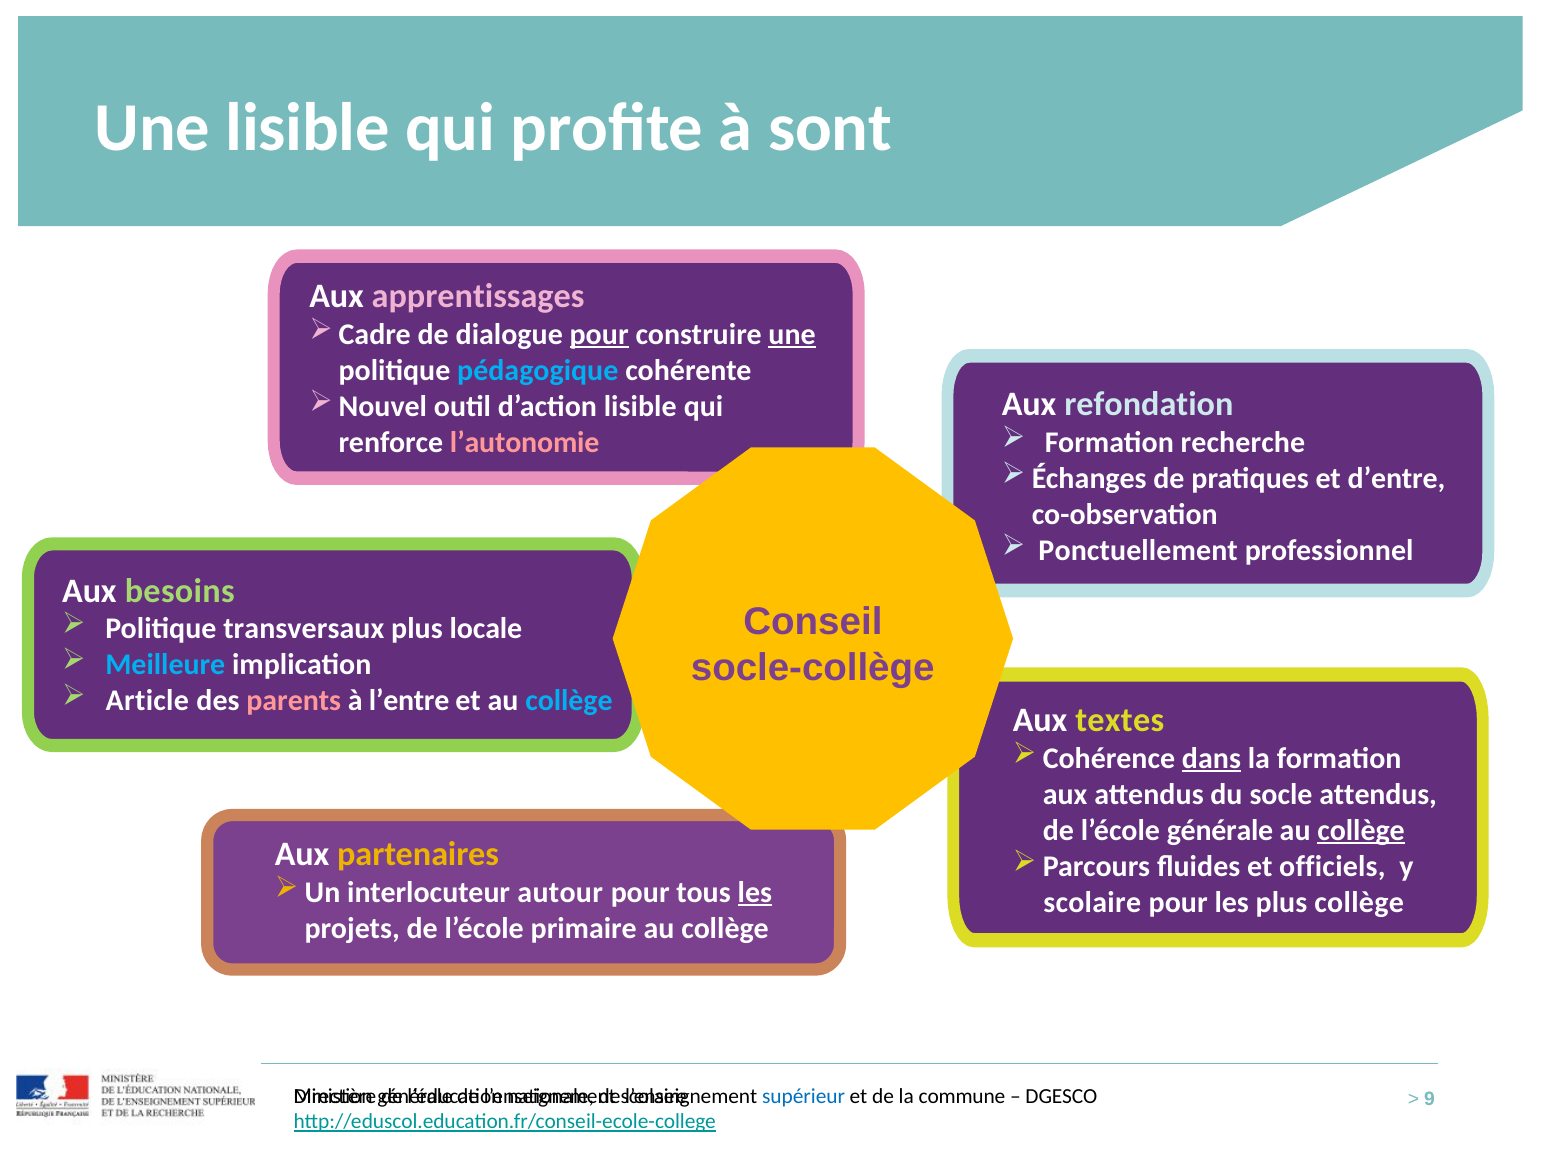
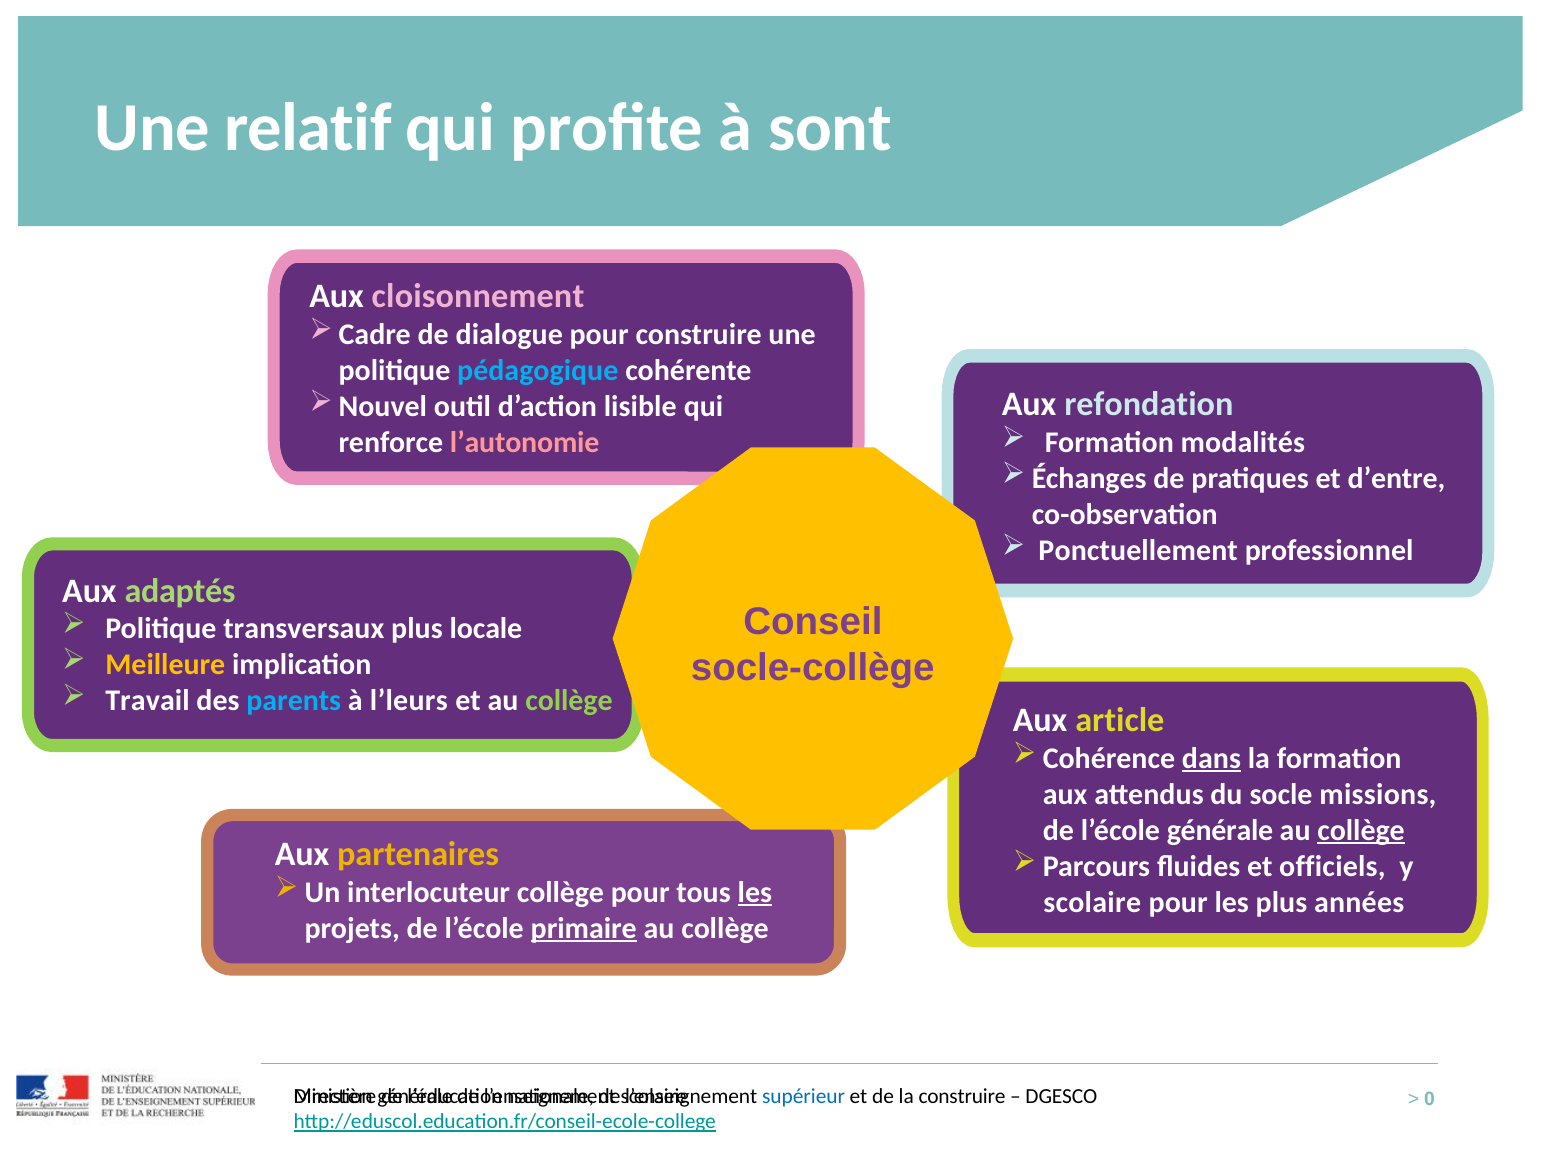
Une lisible: lisible -> relatif
apprentissages: apprentissages -> cloisonnement
pour at (599, 334) underline: present -> none
une at (792, 334) underline: present -> none
recherche: recherche -> modalités
besoins: besoins -> adaptés
Meilleure colour: light blue -> yellow
Article: Article -> Travail
parents colour: pink -> light blue
l’entre: l’entre -> l’leurs
collège at (569, 701) colour: light blue -> light green
textes: textes -> article
socle attendus: attendus -> missions
interlocuteur autour: autour -> collège
plus collège: collège -> années
primaire underline: none -> present
la commune: commune -> construire
9: 9 -> 0
